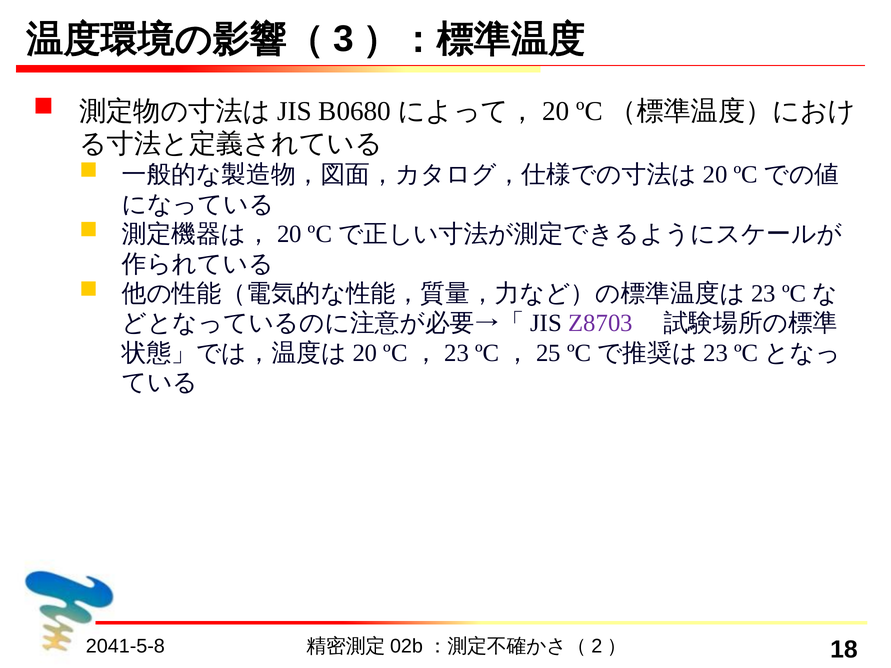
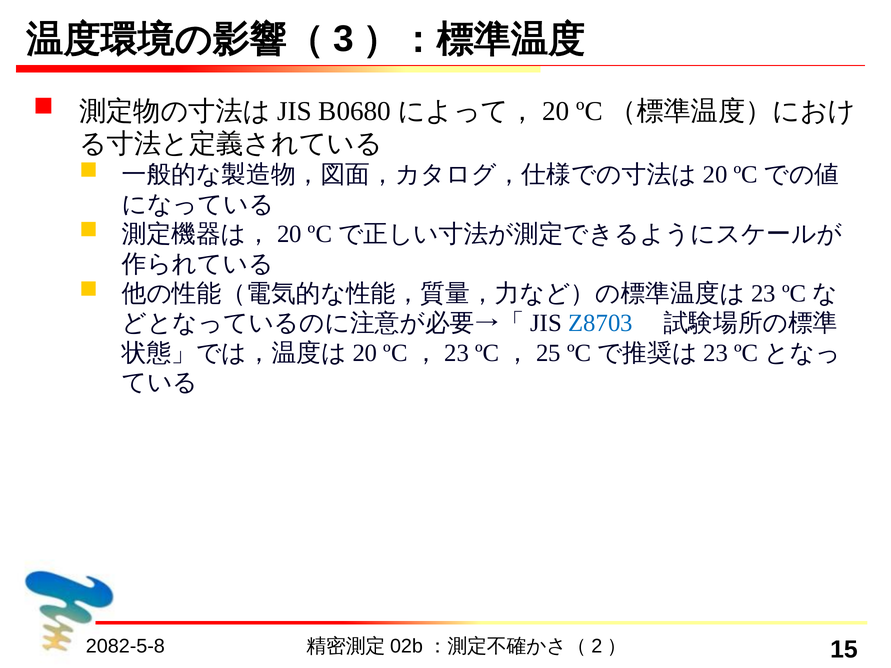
Z8703 colour: purple -> blue
2041-5-8: 2041-5-8 -> 2082-5-8
18: 18 -> 15
